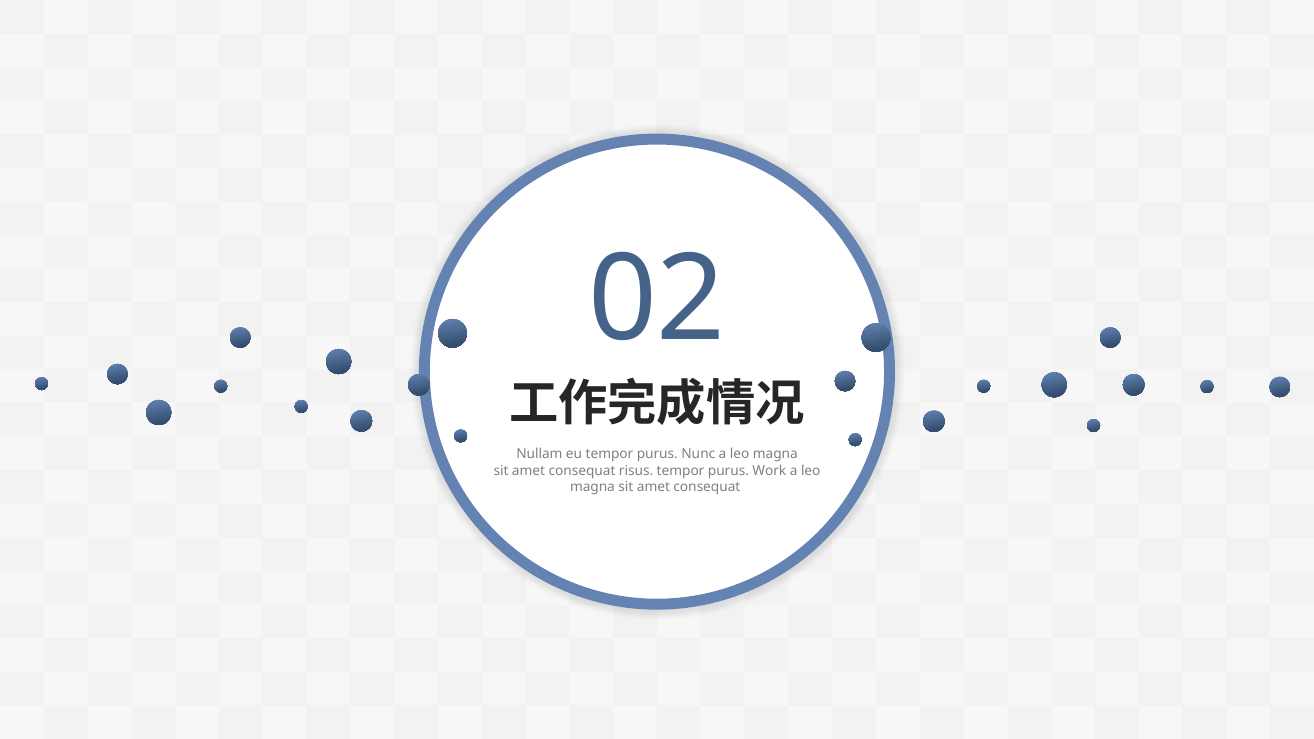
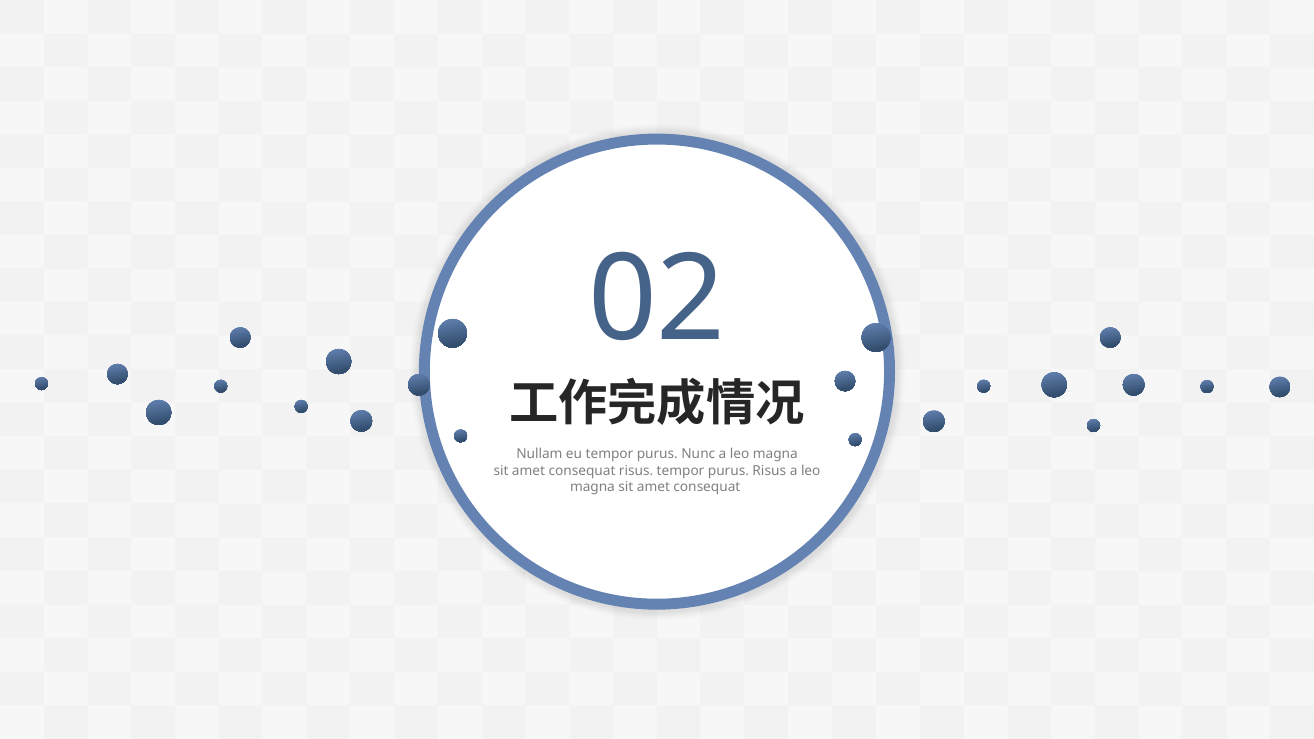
purus Work: Work -> Risus
